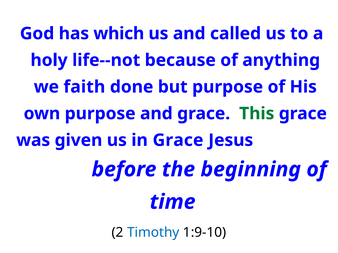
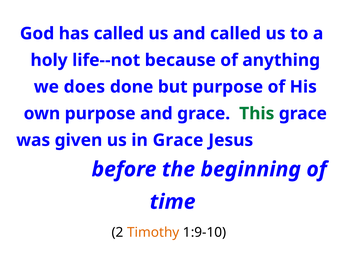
has which: which -> called
faith: faith -> does
Timothy colour: blue -> orange
